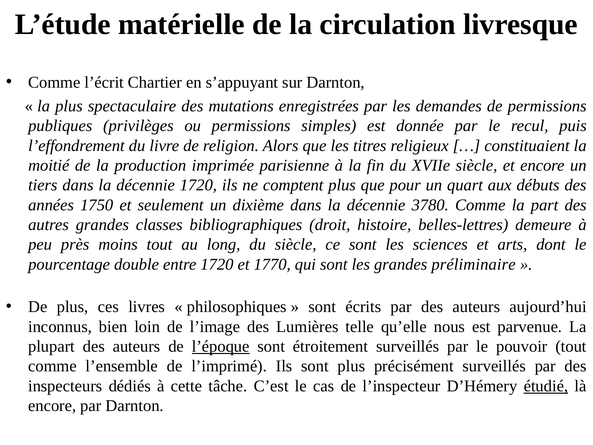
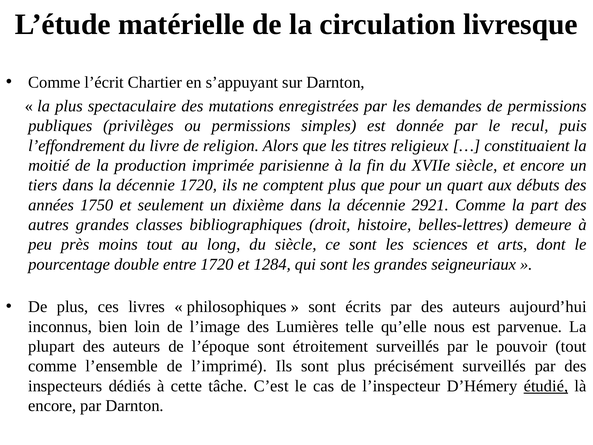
3780: 3780 -> 2921
1770: 1770 -> 1284
préliminaire: préliminaire -> seigneuriaux
l’époque underline: present -> none
